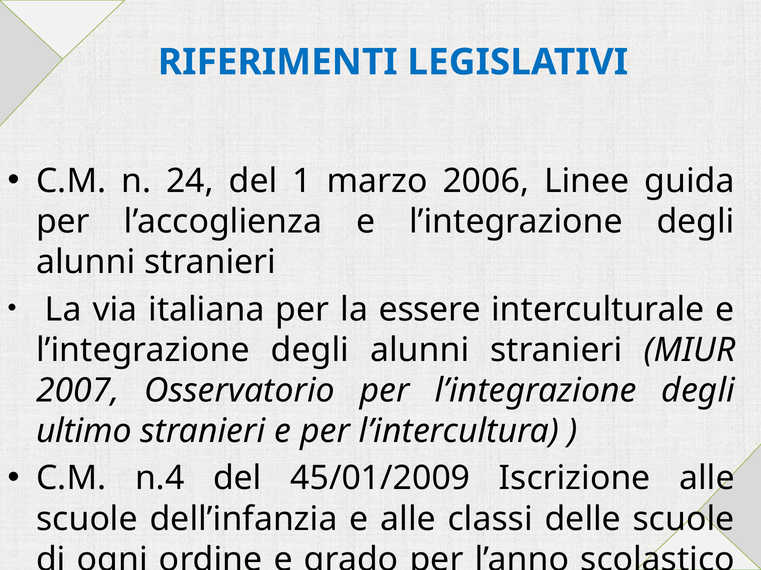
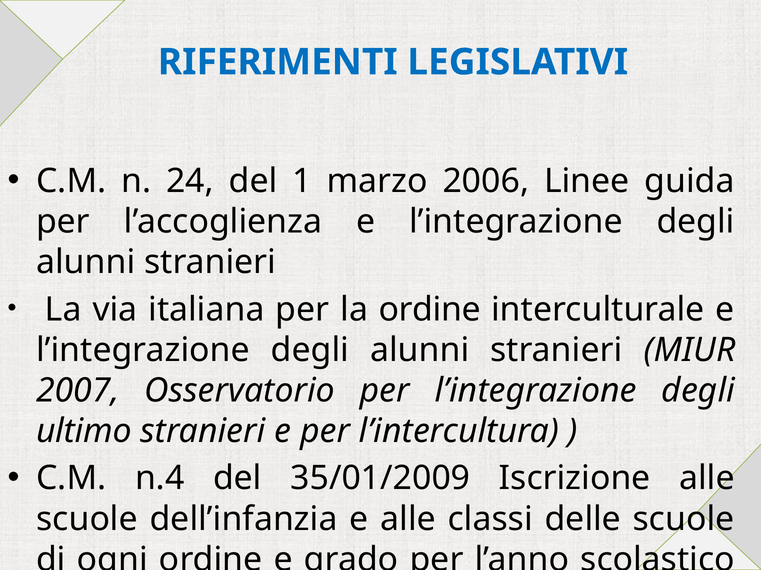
la essere: essere -> ordine
45/01/2009: 45/01/2009 -> 35/01/2009
